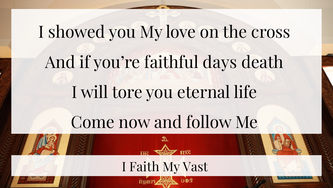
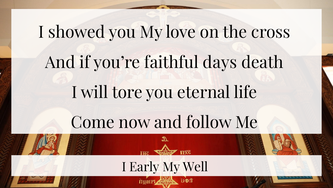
Faith: Faith -> Early
Vast: Vast -> Well
